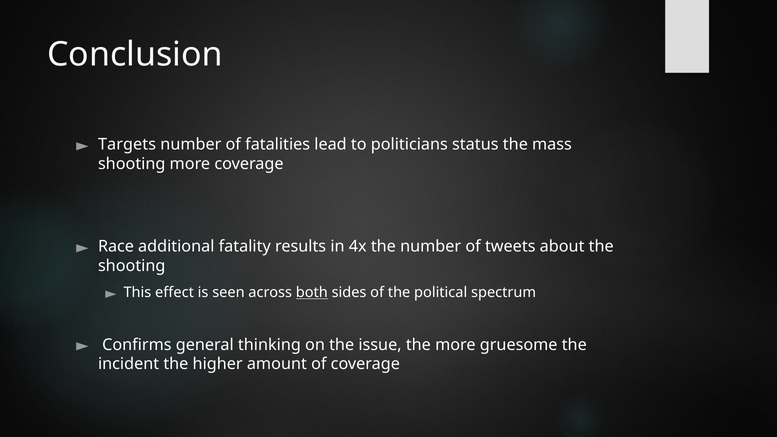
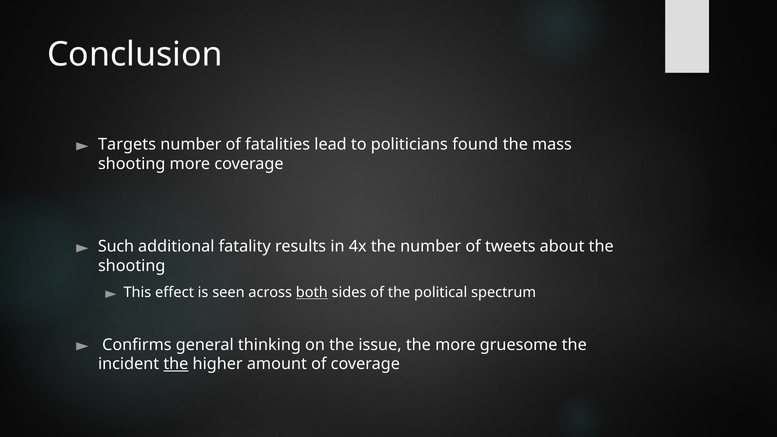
status: status -> found
Race: Race -> Such
the at (176, 364) underline: none -> present
